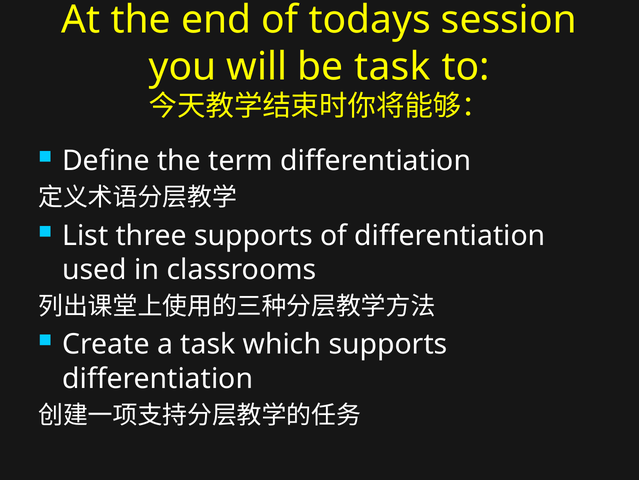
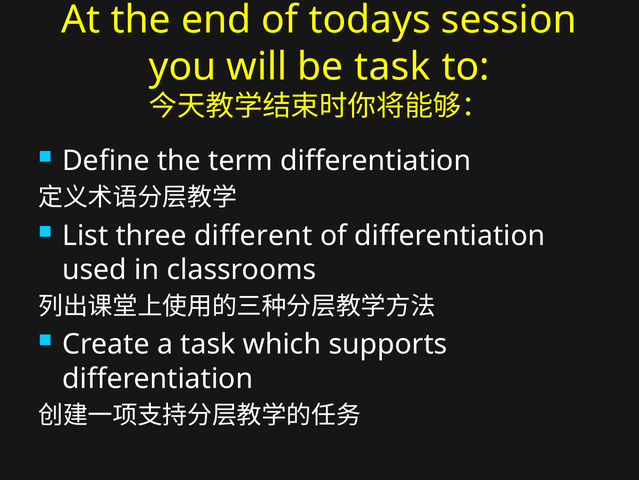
three supports: supports -> different
